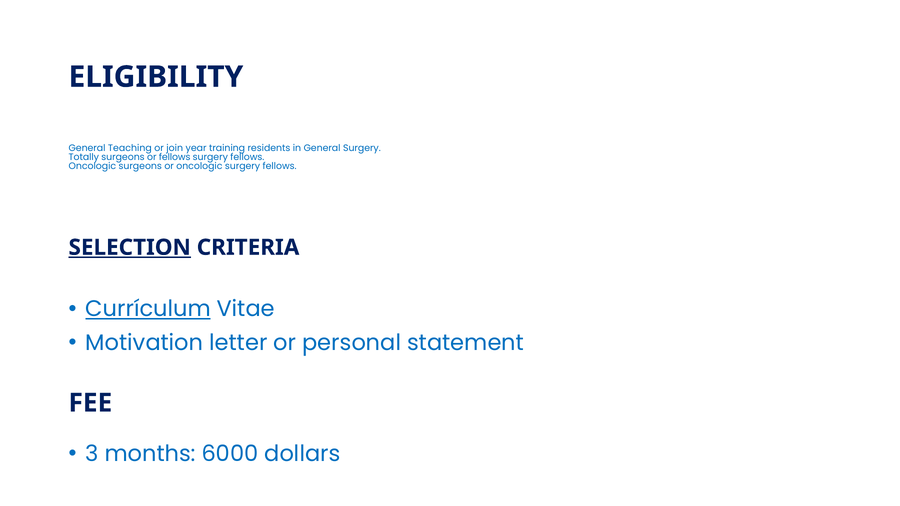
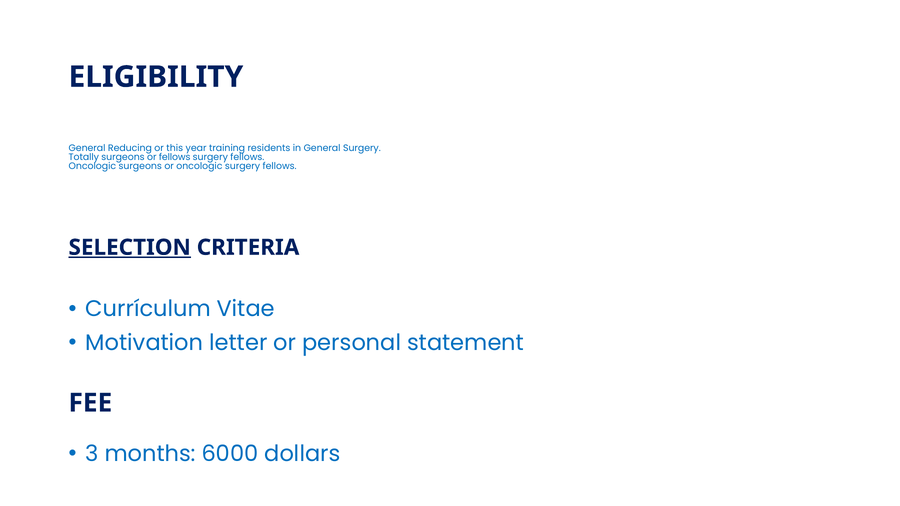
Teaching: Teaching -> Reducing
join: join -> this
Currículum underline: present -> none
